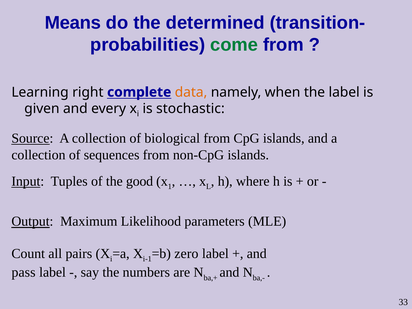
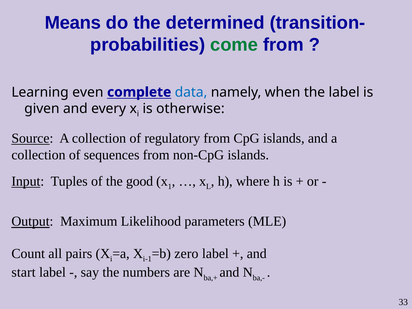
right: right -> even
data colour: orange -> blue
stochastic: stochastic -> otherwise
biological: biological -> regulatory
pass: pass -> start
